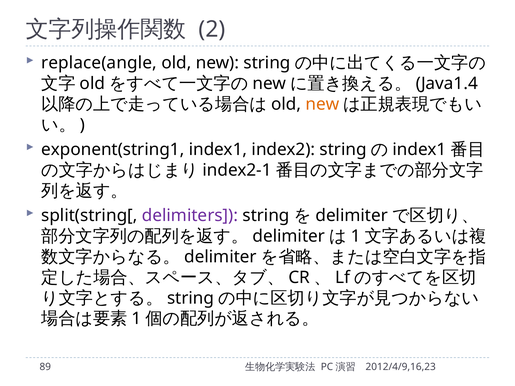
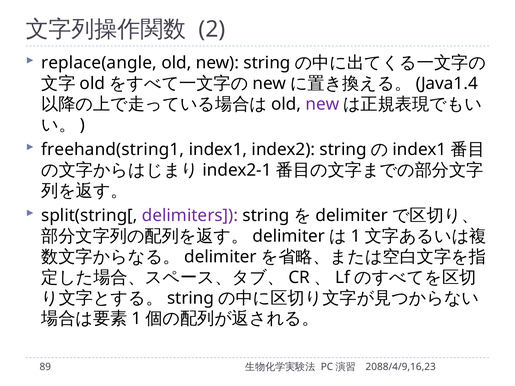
new at (322, 104) colour: orange -> purple
exponent(string1: exponent(string1 -> freehand(string1
2012/4/9,16,23: 2012/4/9,16,23 -> 2088/4/9,16,23
